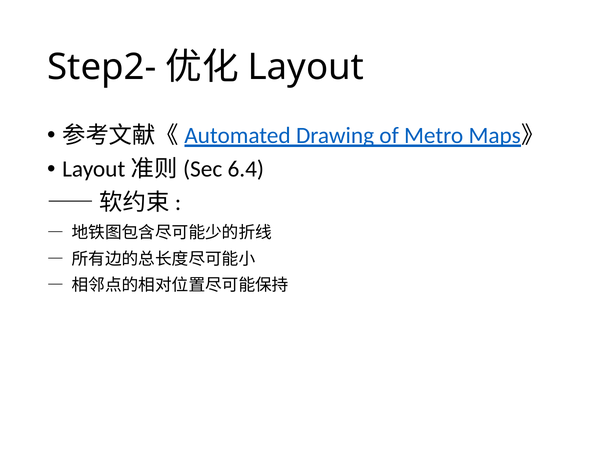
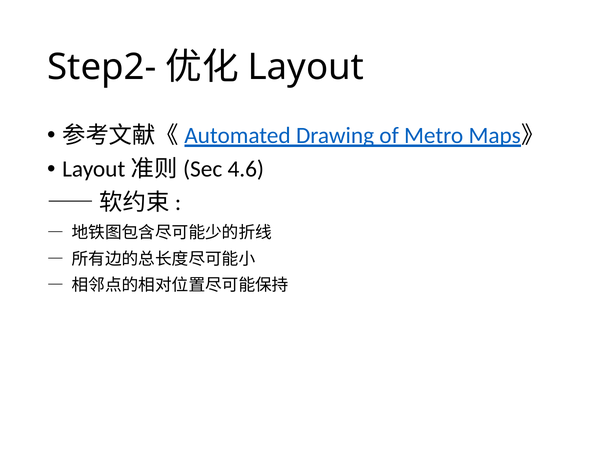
6.4: 6.4 -> 4.6
